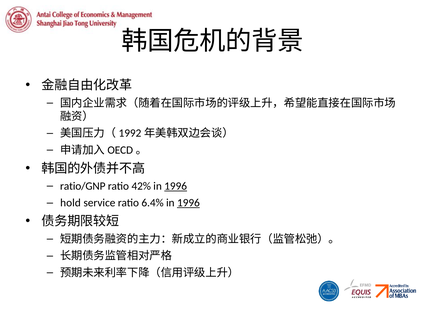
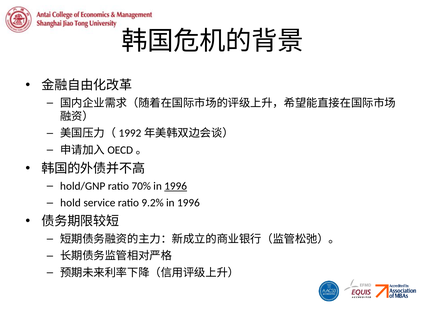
ratio/GNP: ratio/GNP -> hold/GNP
42%: 42% -> 70%
6.4%: 6.4% -> 9.2%
1996 at (188, 203) underline: present -> none
